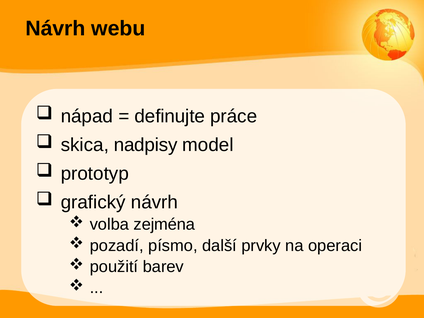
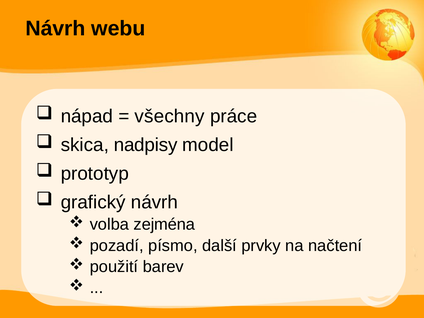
definujte: definujte -> všechny
operaci: operaci -> načtení
